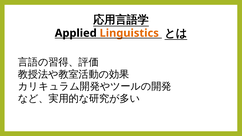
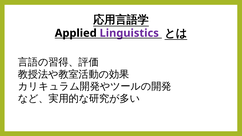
Linguistics colour: orange -> purple
